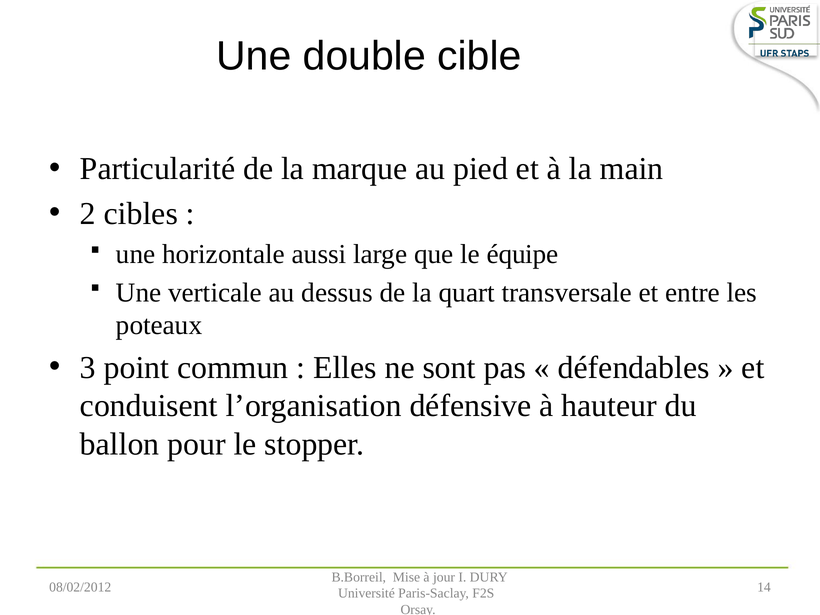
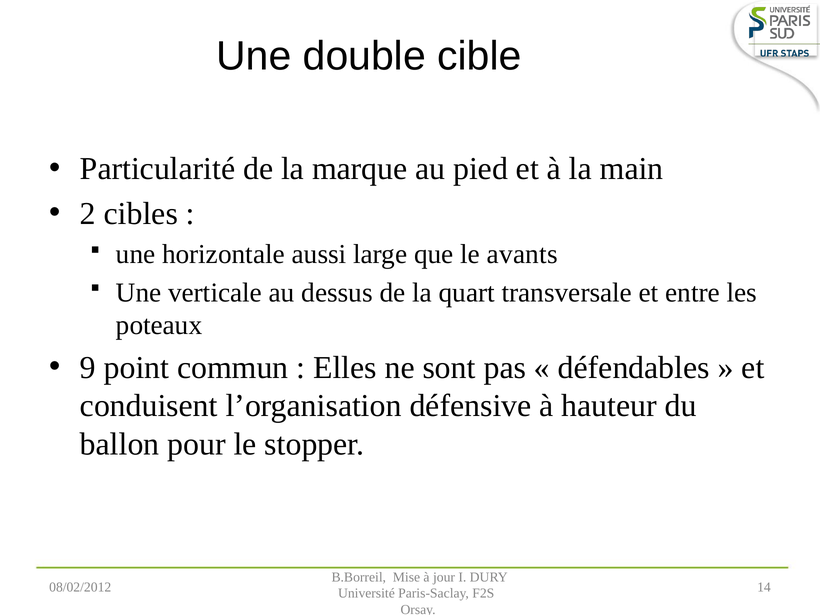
équipe: équipe -> avants
3: 3 -> 9
